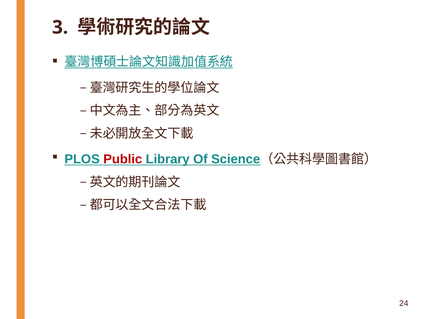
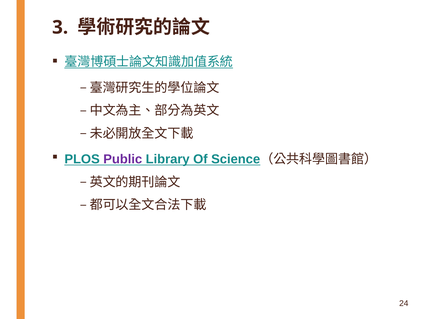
Public colour: red -> purple
